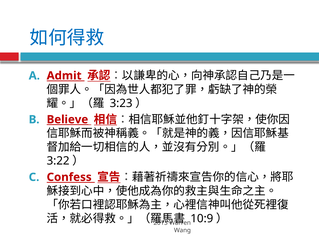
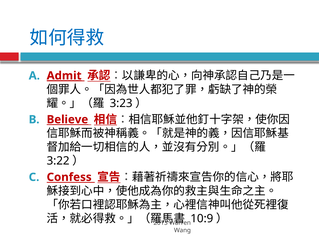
Admit underline: none -> present
